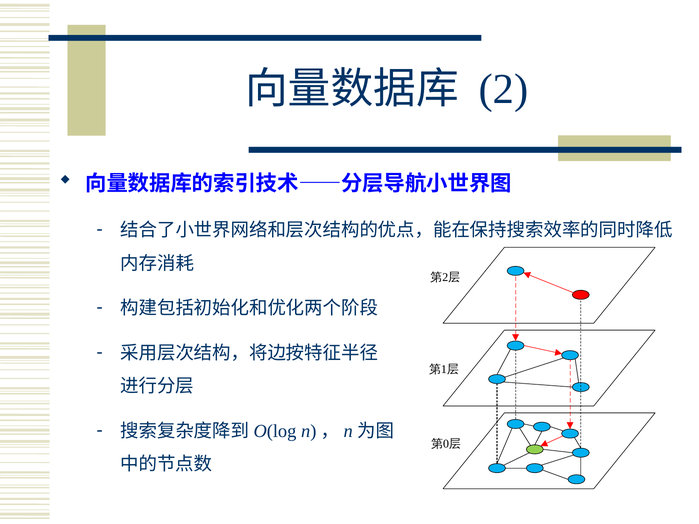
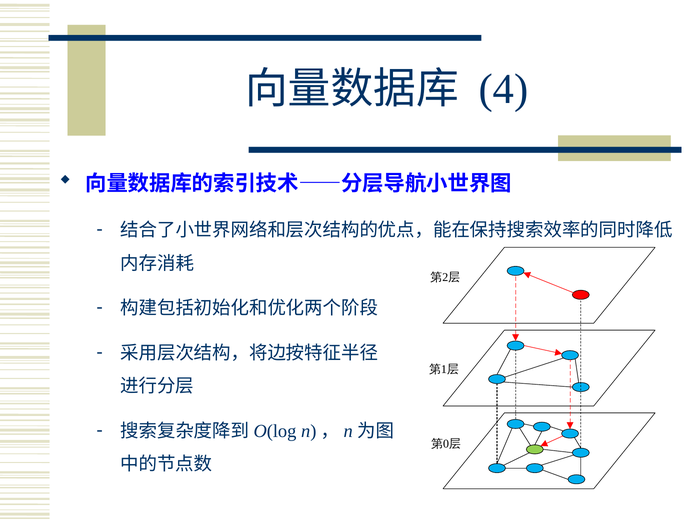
2: 2 -> 4
